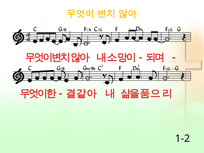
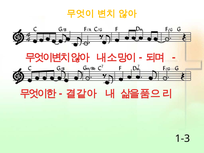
1-2: 1-2 -> 1-3
